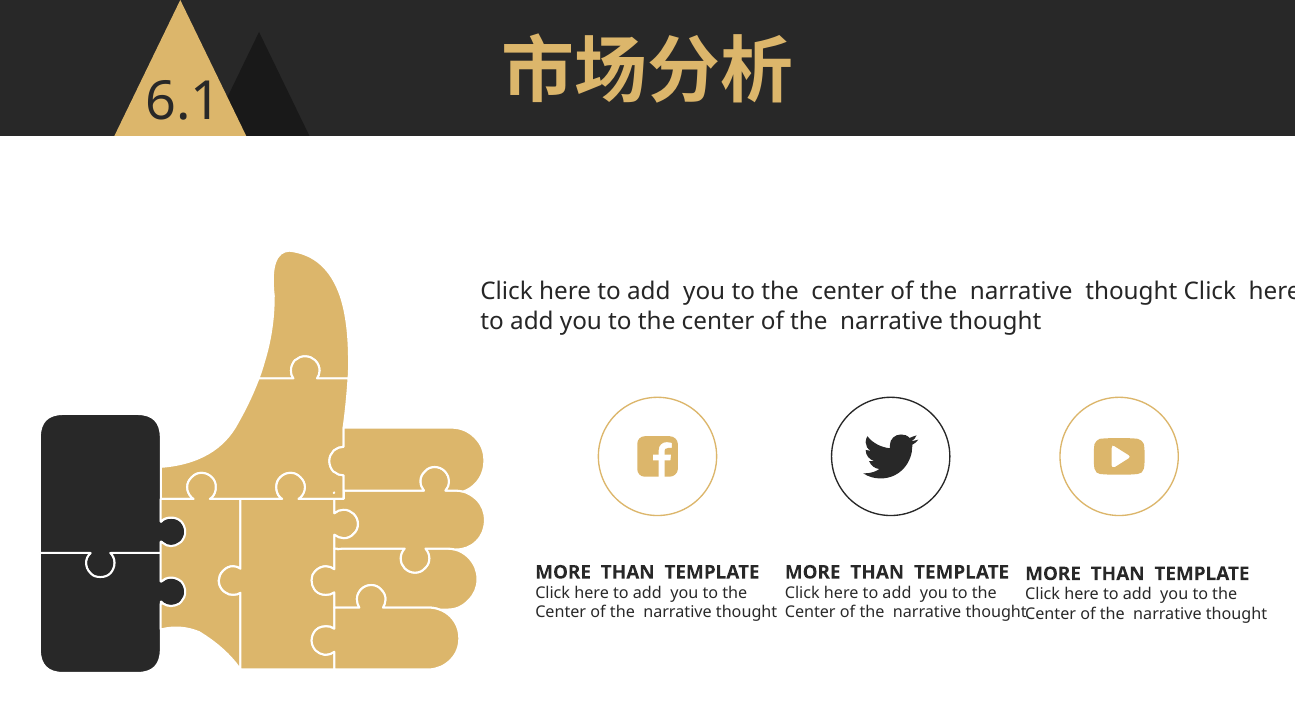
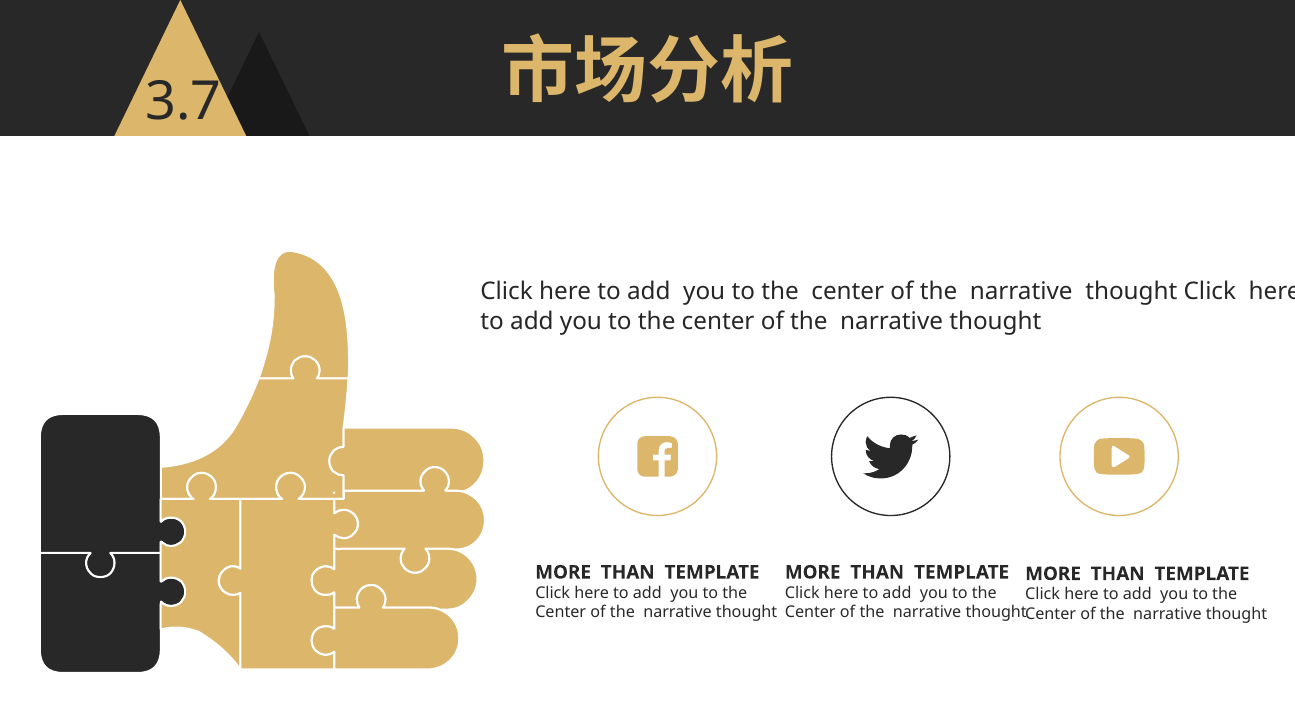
6.1: 6.1 -> 3.7
